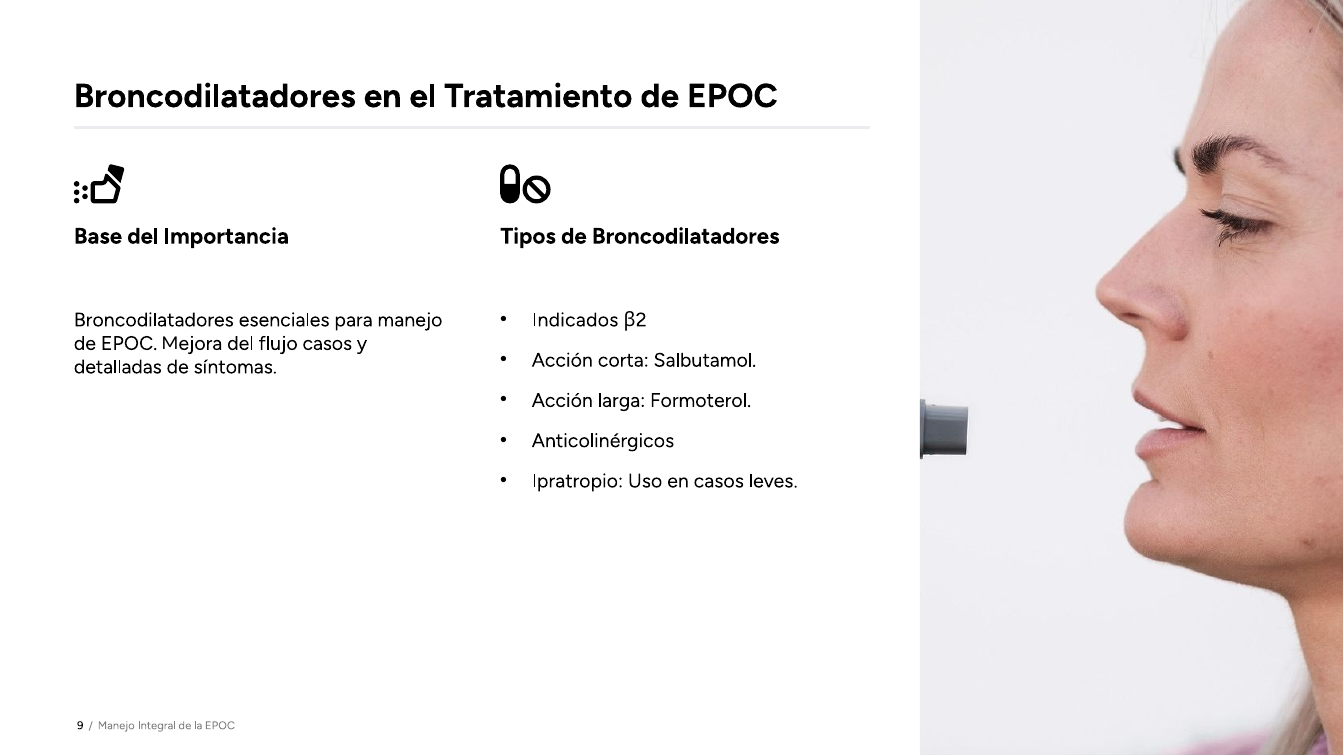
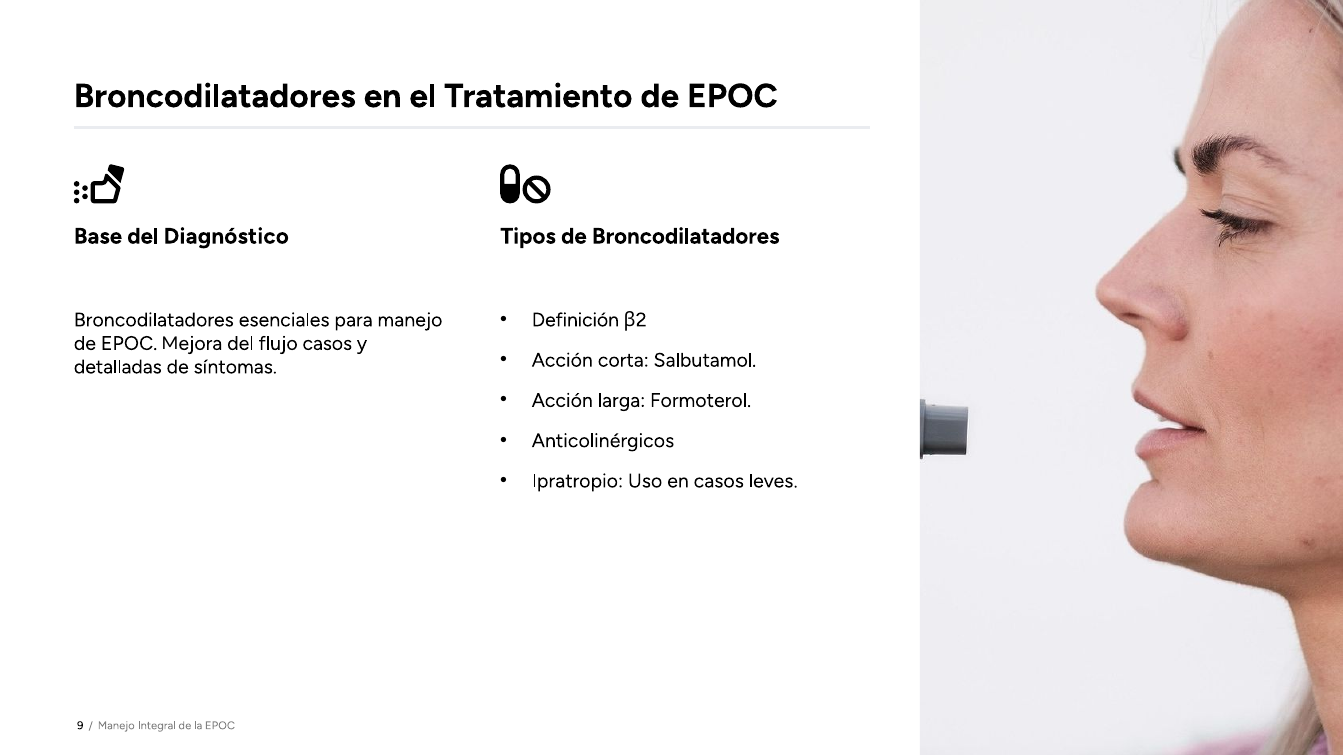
Importancia: Importancia -> Diagnóstico
Indicados: Indicados -> Definición
